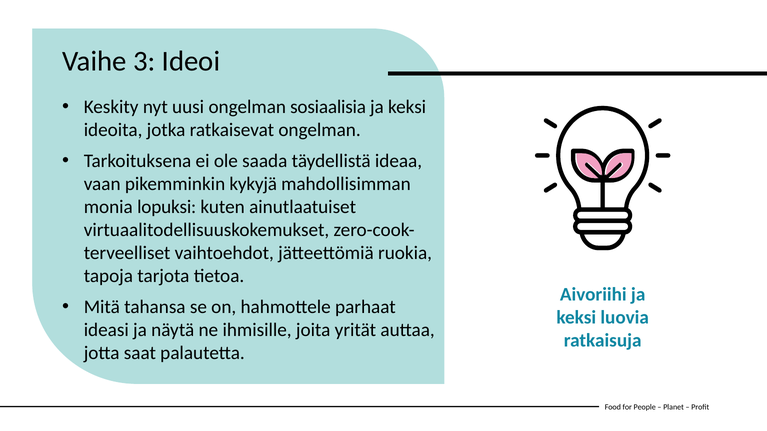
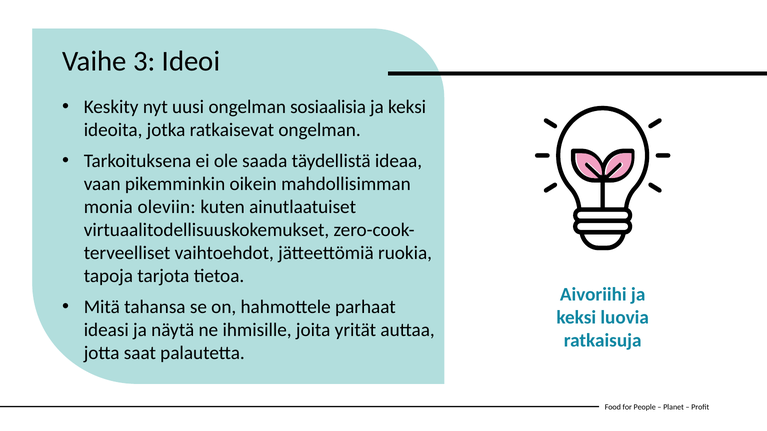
kykyjä: kykyjä -> oikein
lopuksi: lopuksi -> oleviin
